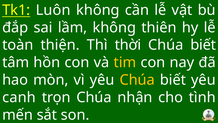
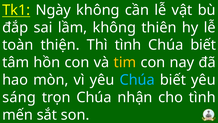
Luôn: Luôn -> Ngày
Thì thời: thời -> tình
Chúa at (137, 80) colour: yellow -> light blue
canh: canh -> sáng
